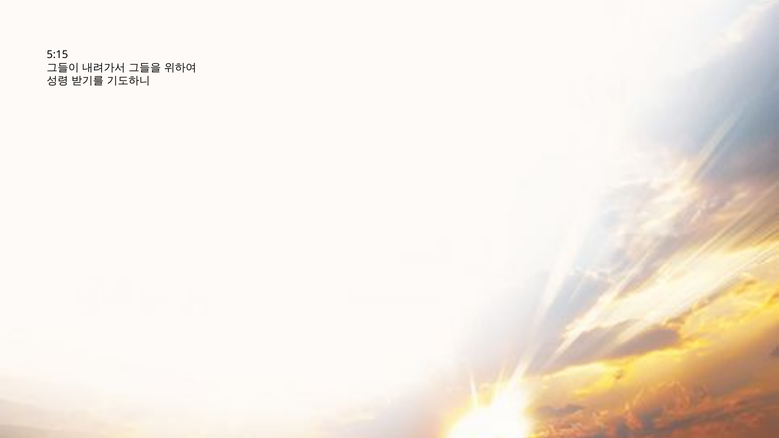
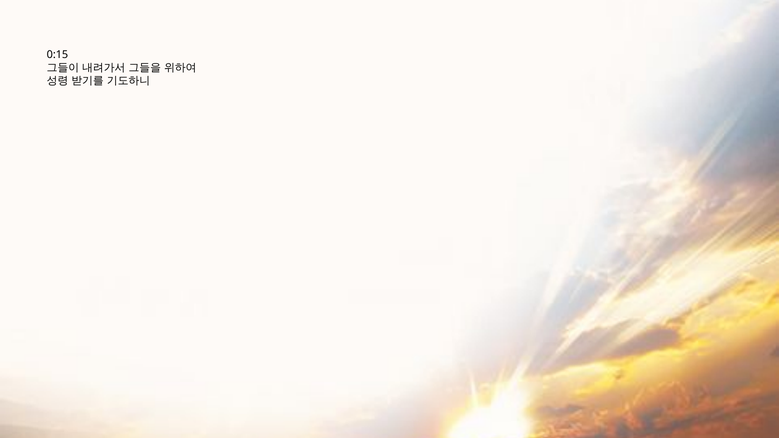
5:15: 5:15 -> 0:15
